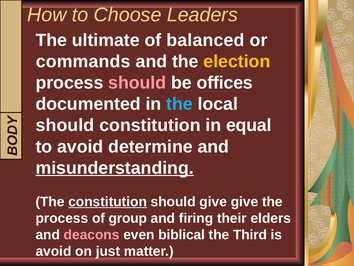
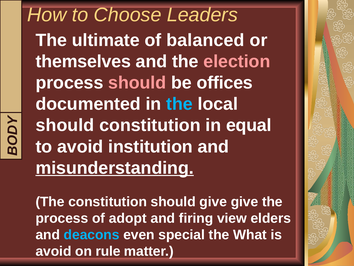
commands: commands -> themselves
election colour: yellow -> pink
determine: determine -> institution
constitution at (108, 201) underline: present -> none
group: group -> adopt
their: their -> view
deacons colour: pink -> light blue
biblical: biblical -> special
Third: Third -> What
just: just -> rule
